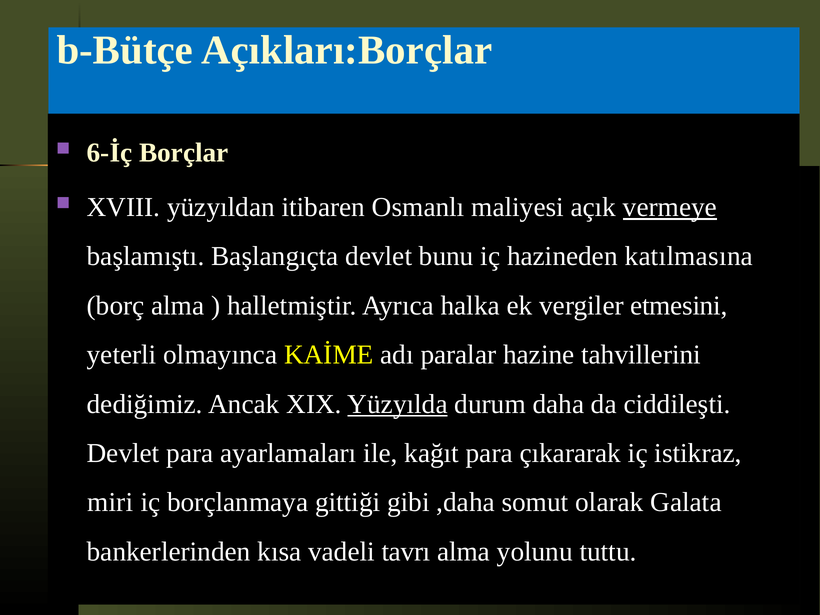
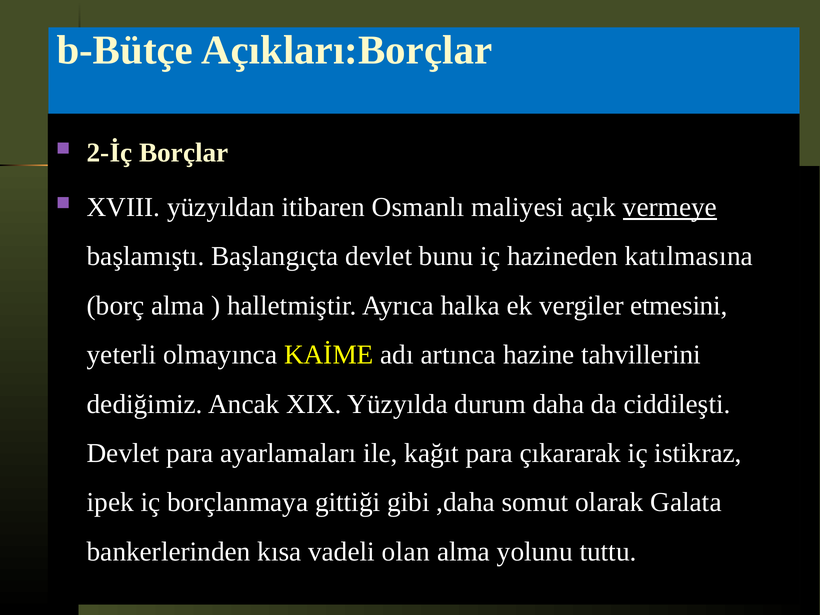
6-İç: 6-İç -> 2-İç
paralar: paralar -> artınca
Yüzyılda underline: present -> none
miri: miri -> ipek
tavrı: tavrı -> olan
